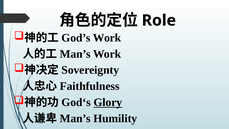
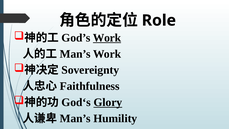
Work at (107, 38) underline: none -> present
